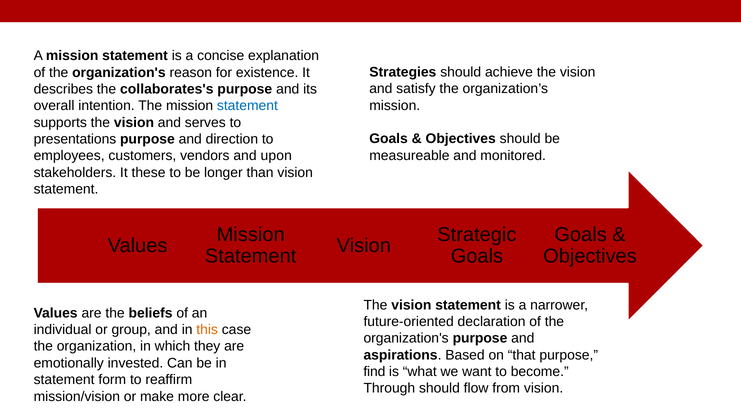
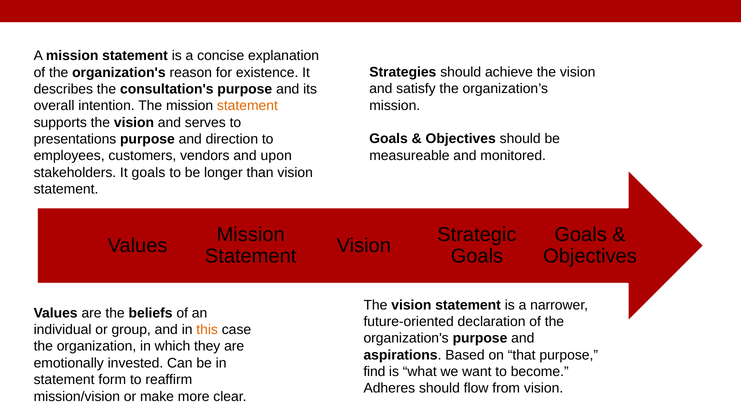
collaborates's: collaborates's -> consultation's
statement at (247, 106) colour: blue -> orange
It these: these -> goals
Through: Through -> Adheres
